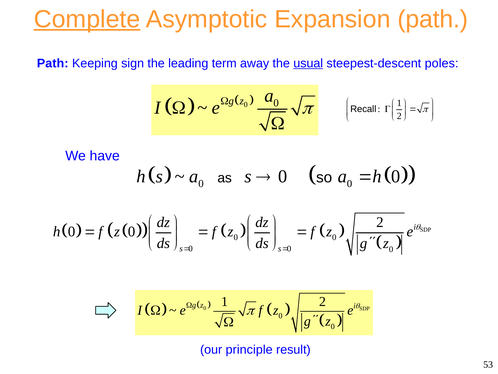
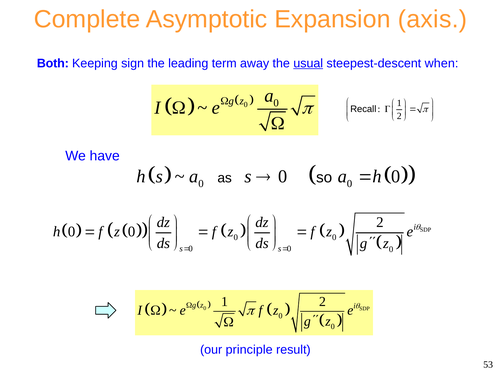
Complete underline: present -> none
Expansion path: path -> axis
Path at (53, 63): Path -> Both
poles: poles -> when
